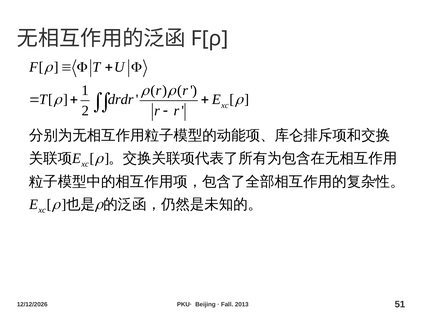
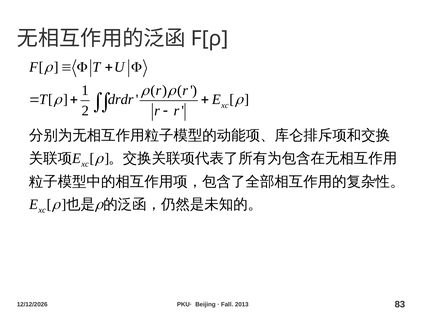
51: 51 -> 83
